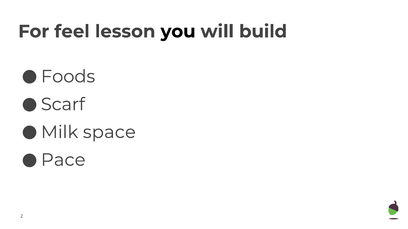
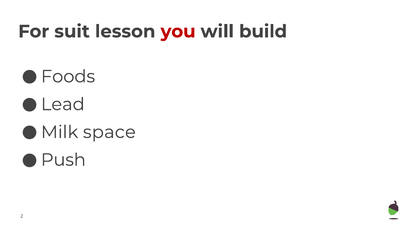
feel: feel -> suit
you colour: black -> red
Scarf: Scarf -> Lead
Pace: Pace -> Push
